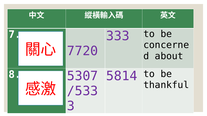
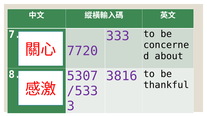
5814: 5814 -> 3816
